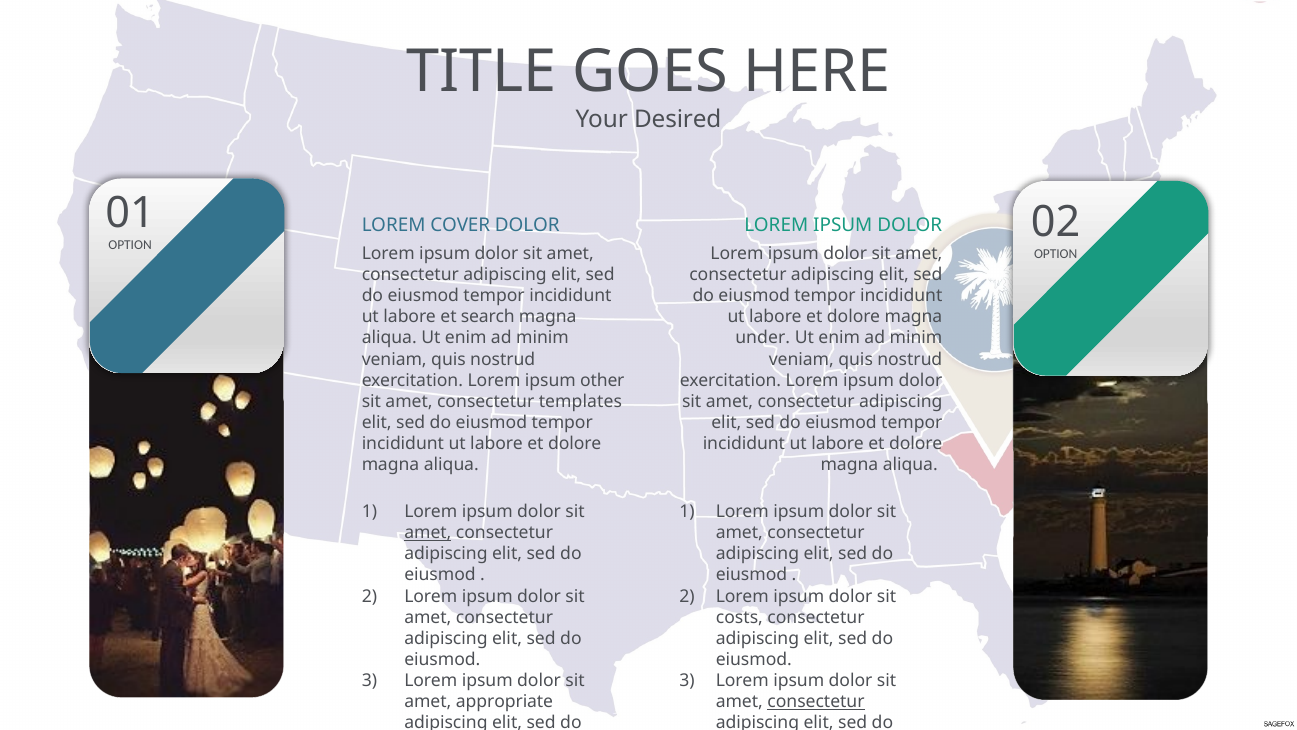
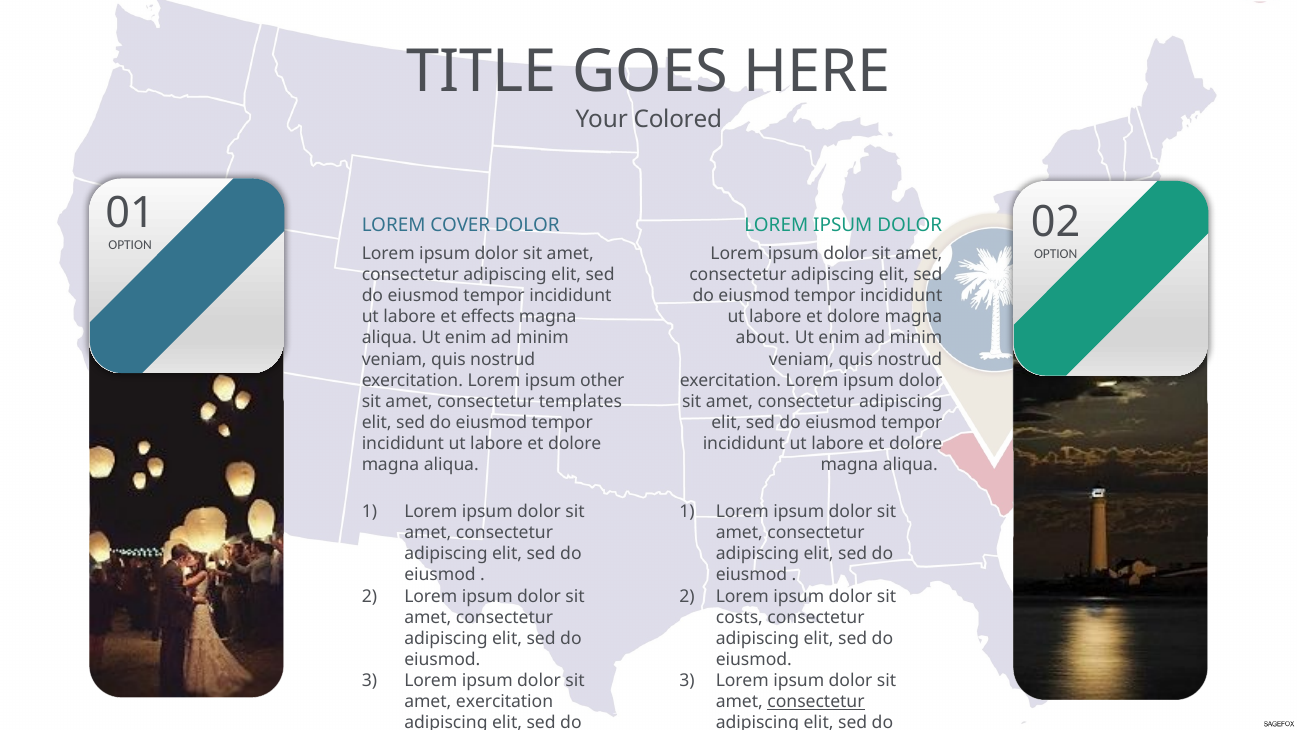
Desired: Desired -> Colored
search: search -> effects
under: under -> about
amet at (428, 533) underline: present -> none
amet appropriate: appropriate -> exercitation
